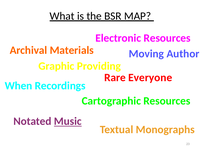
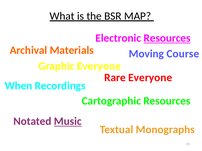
Resources at (167, 38) underline: none -> present
Author: Author -> Course
Graphic Providing: Providing -> Everyone
